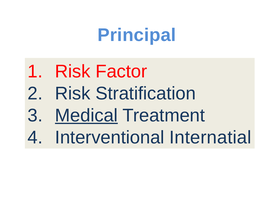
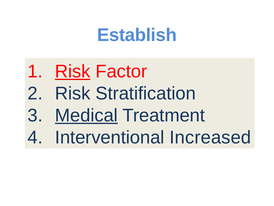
Principal: Principal -> Establish
Risk at (73, 71) underline: none -> present
Internatial: Internatial -> Increased
